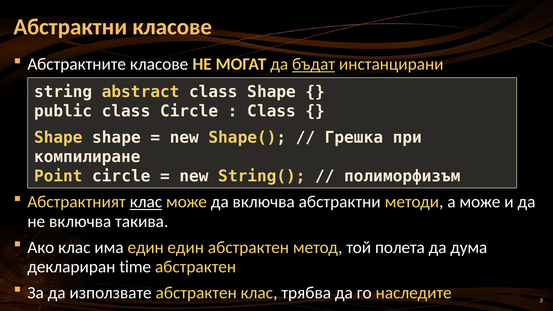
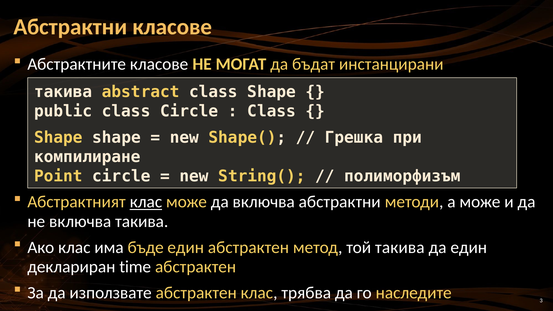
бъдат underline: present -> none
string at (63, 92): string -> такива
има един: един -> бъде
той полета: полета -> такива
да дума: дума -> един
